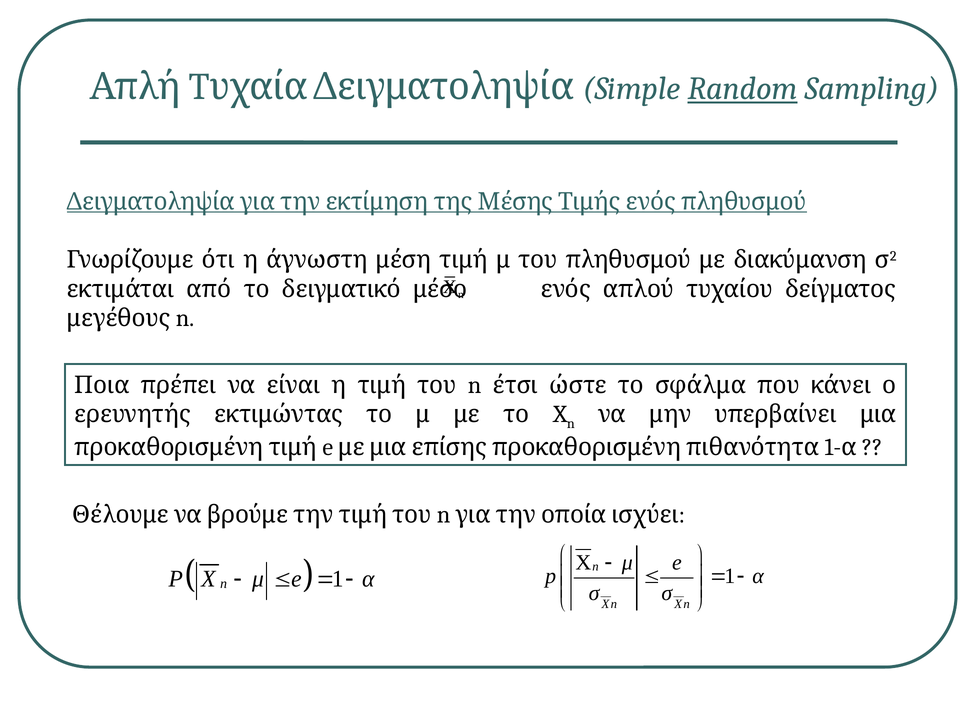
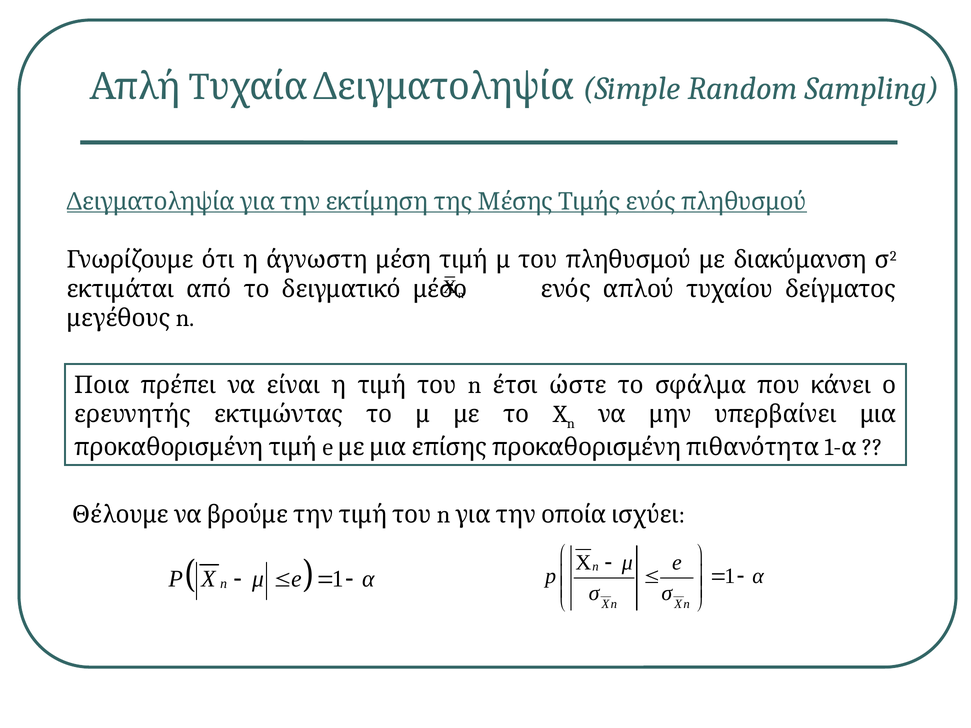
Random underline: present -> none
